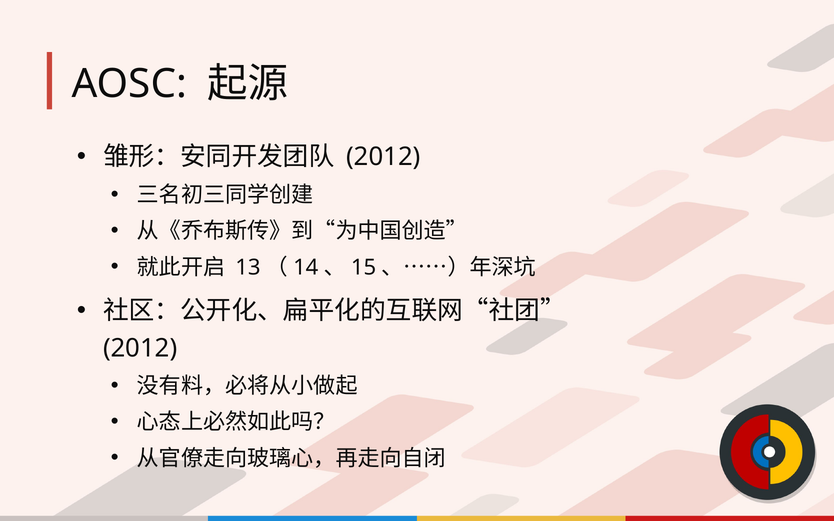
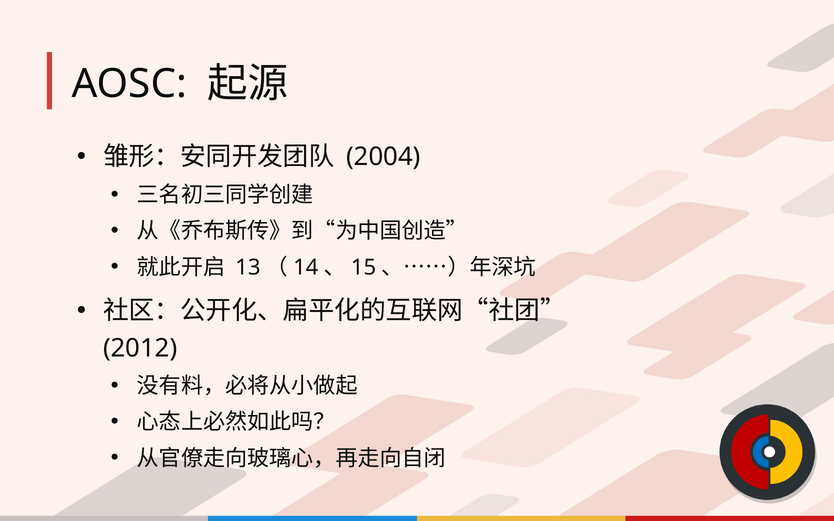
2012 at (383, 157): 2012 -> 2004
